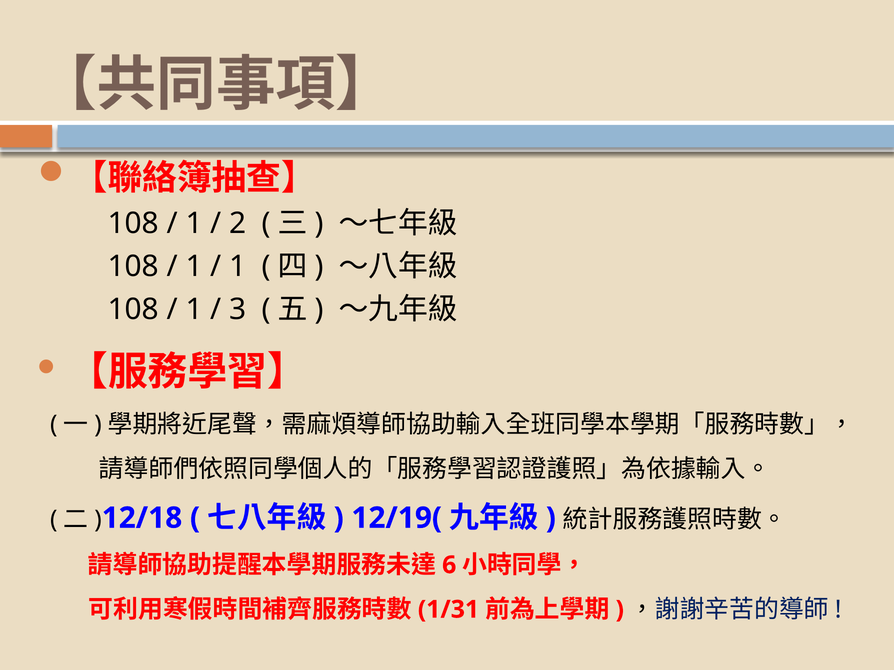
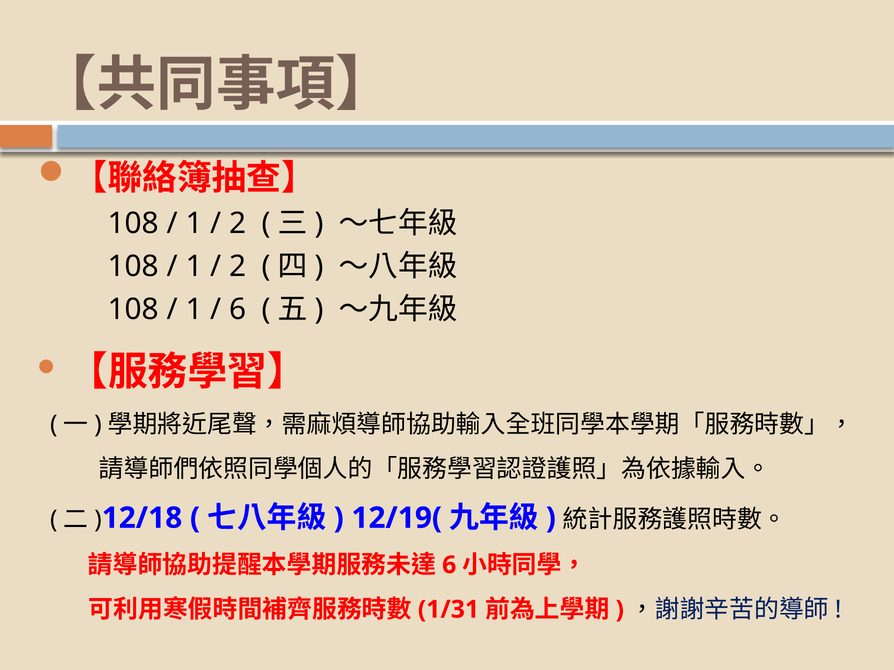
1 at (238, 267): 1 -> 2
3 at (238, 310): 3 -> 6
